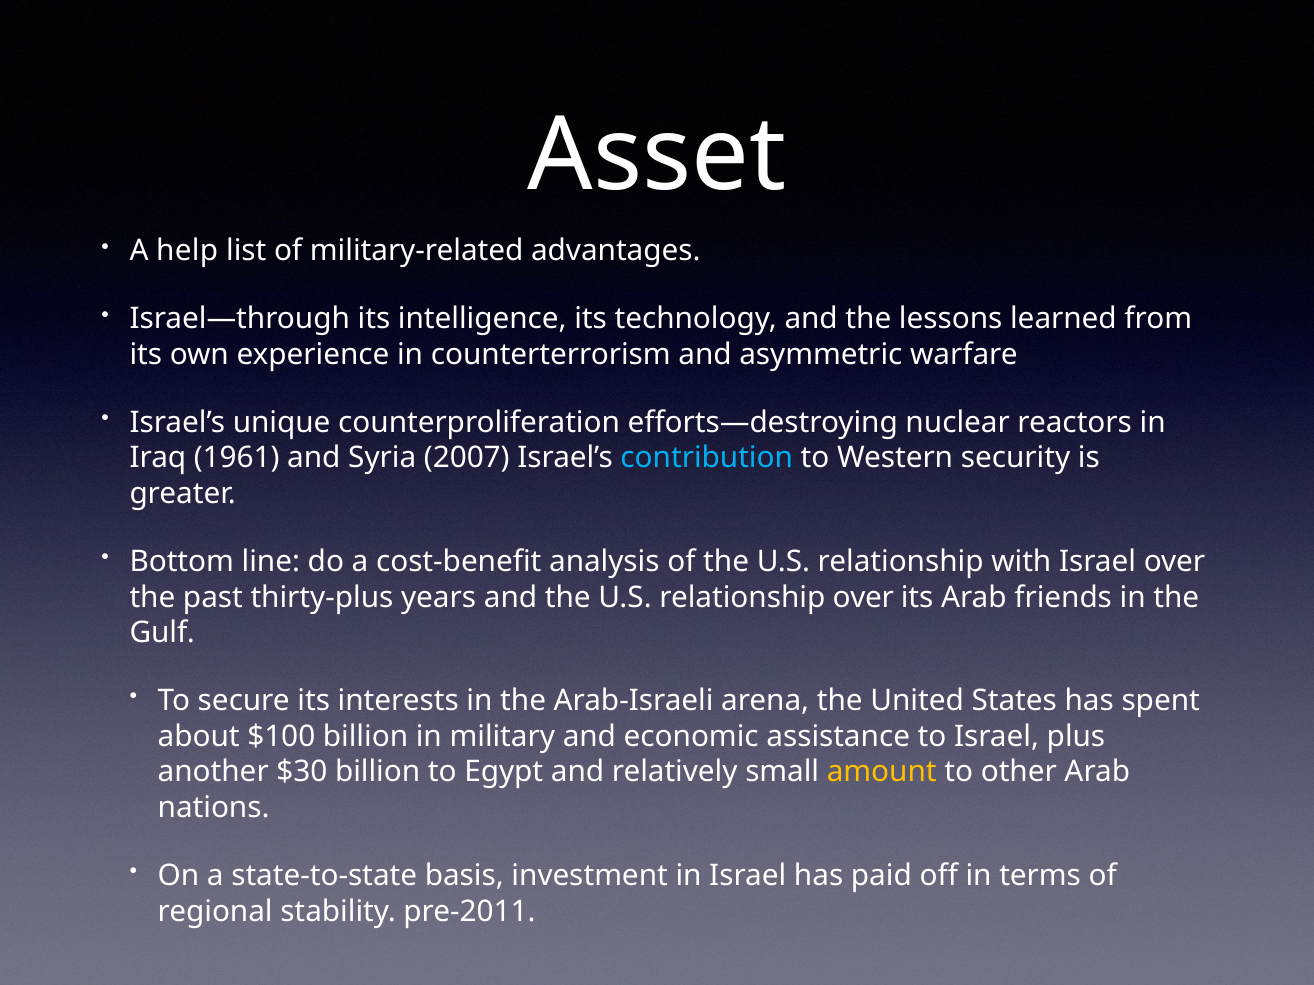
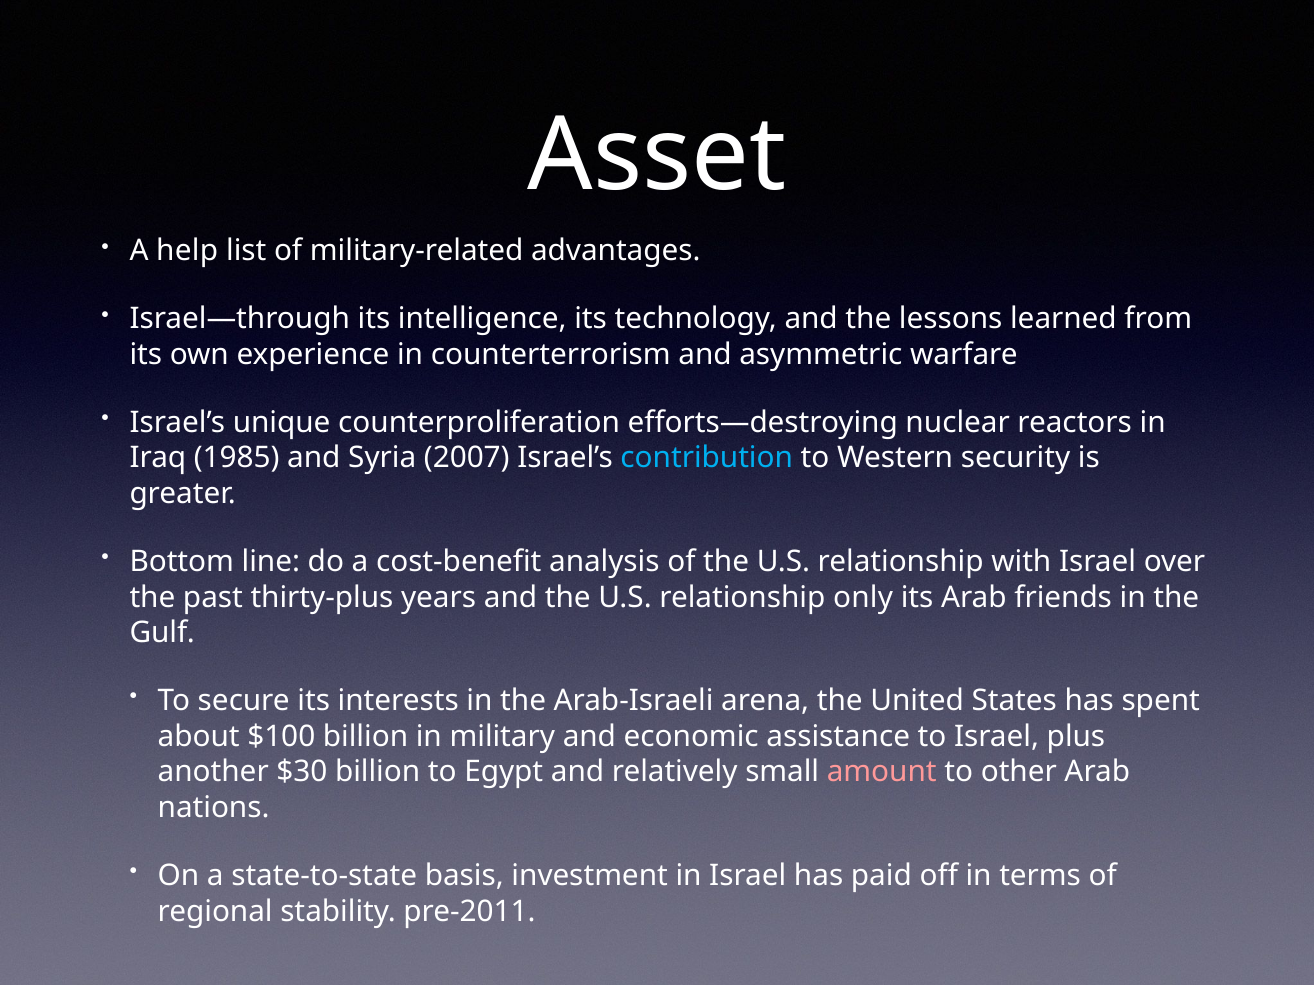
1961: 1961 -> 1985
relationship over: over -> only
amount colour: yellow -> pink
